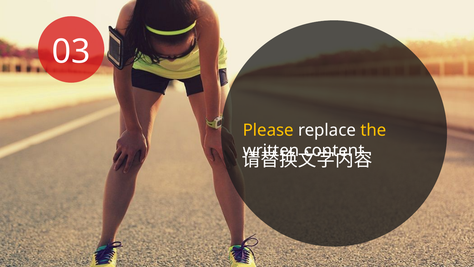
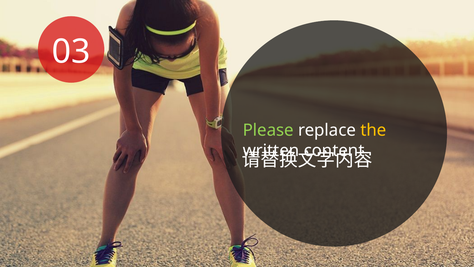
Please colour: yellow -> light green
